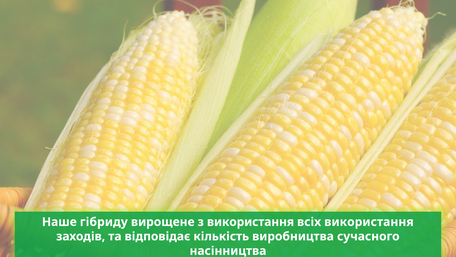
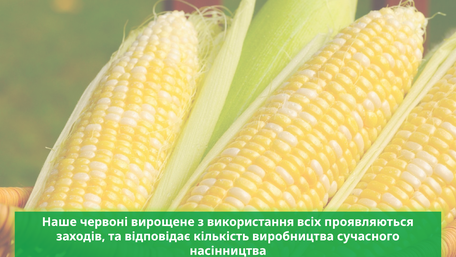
гібриду: гібриду -> червоні
всіх використання: використання -> проявляються
